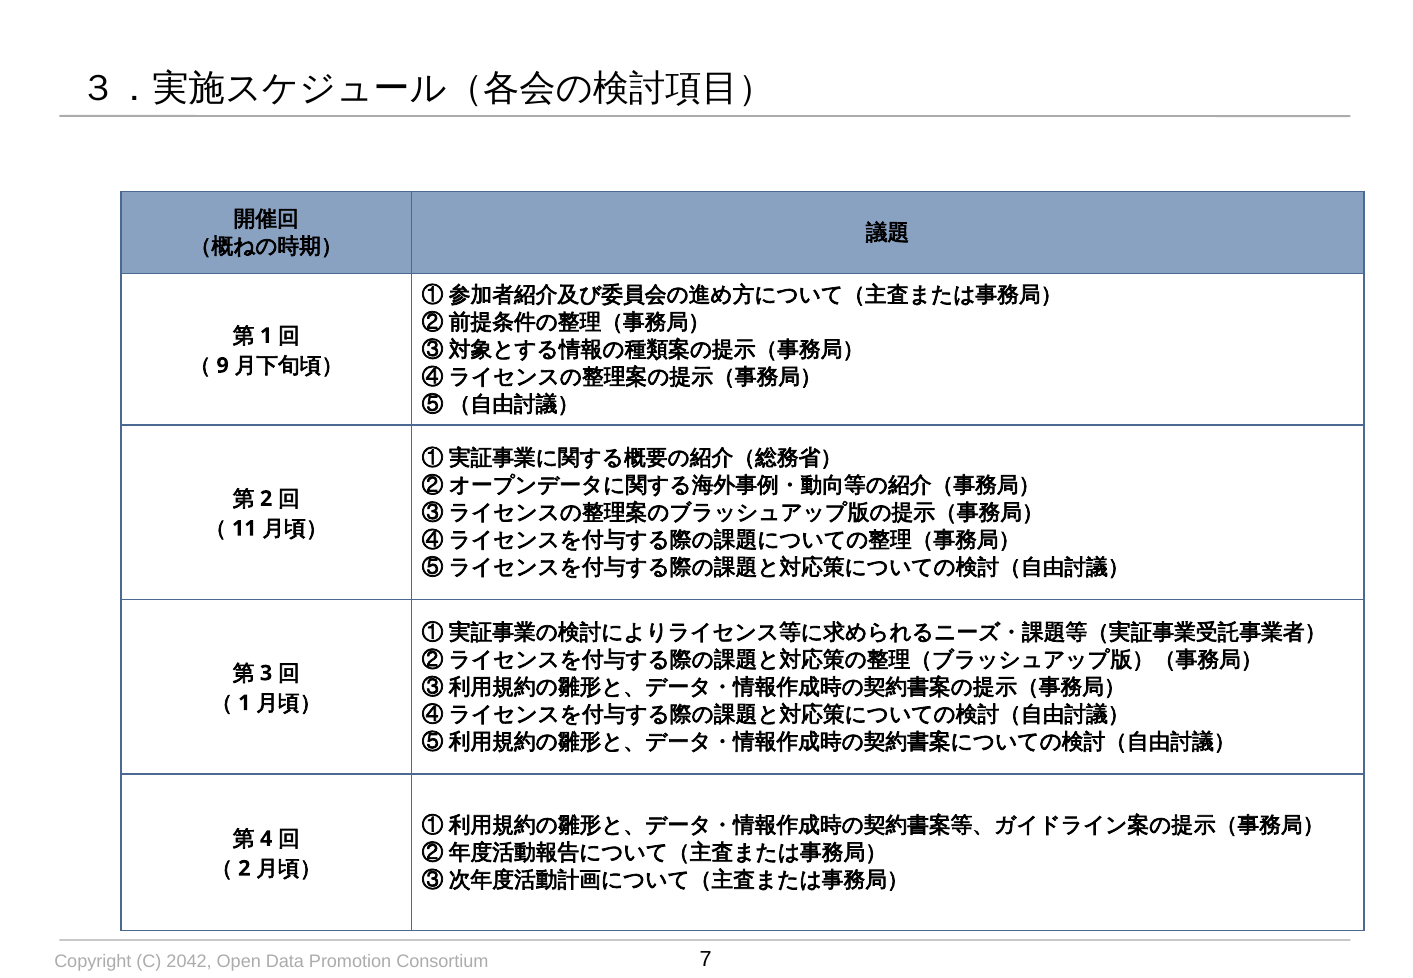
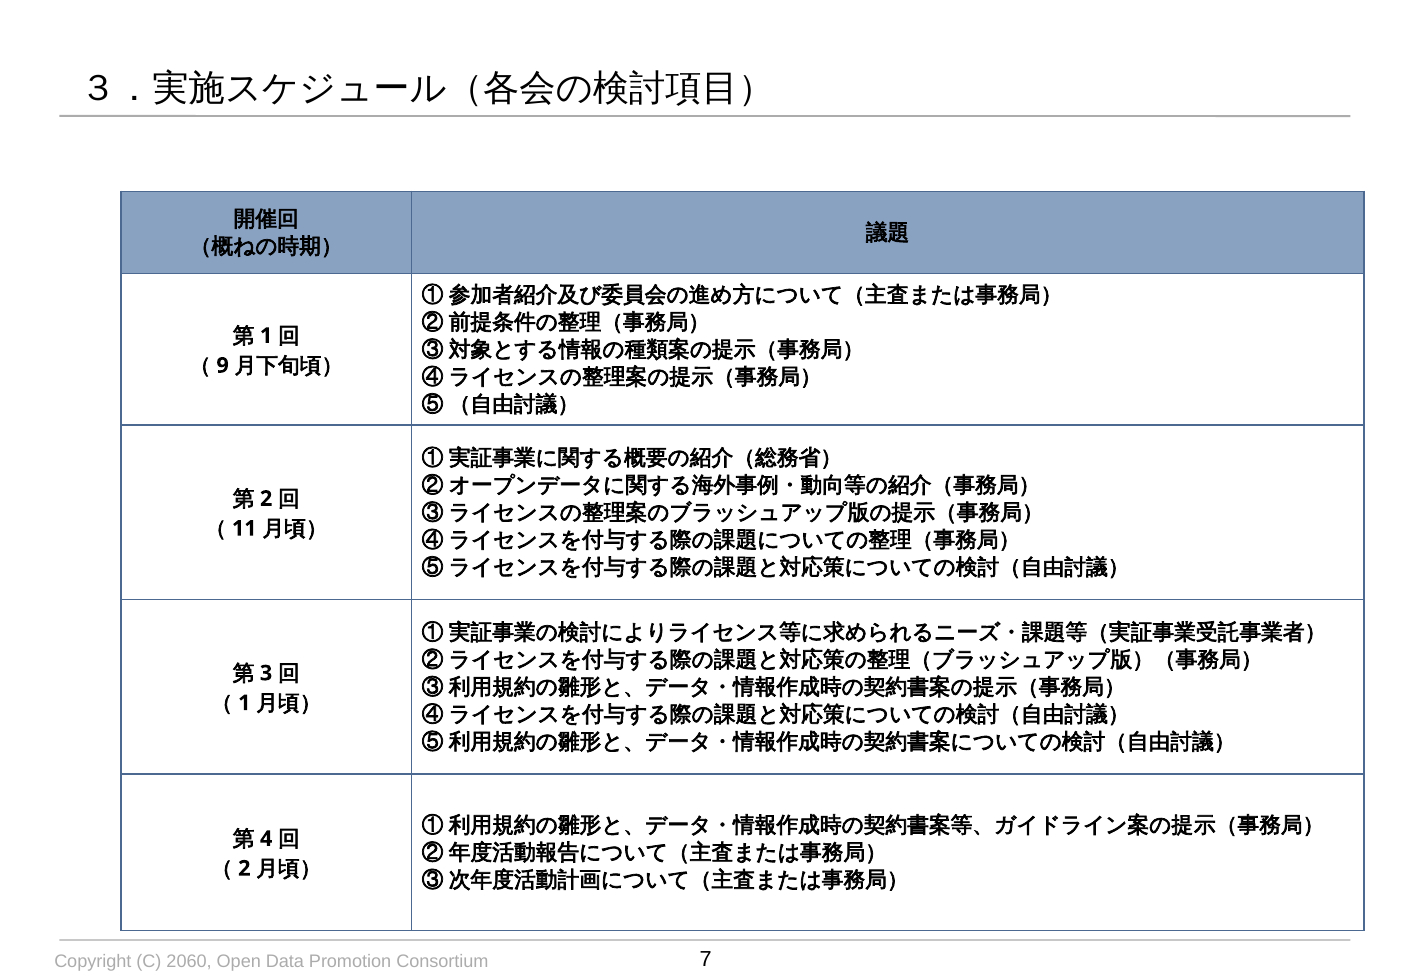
2042: 2042 -> 2060
